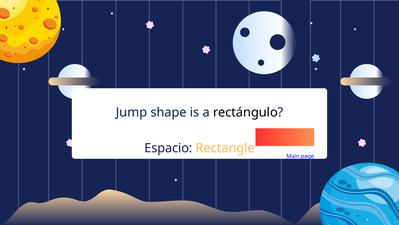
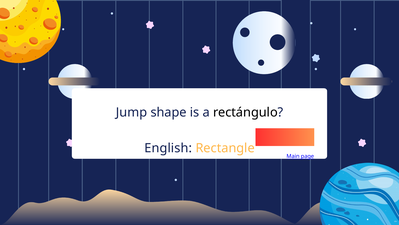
Espacio: Espacio -> English
